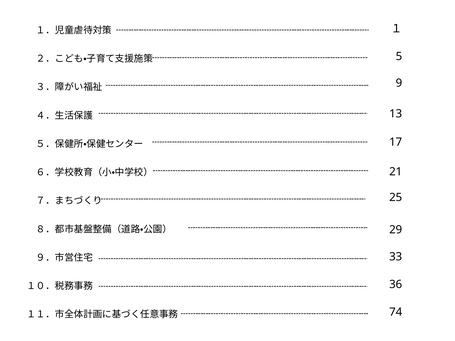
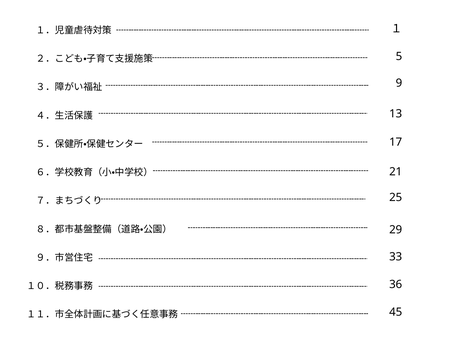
74: 74 -> 45
